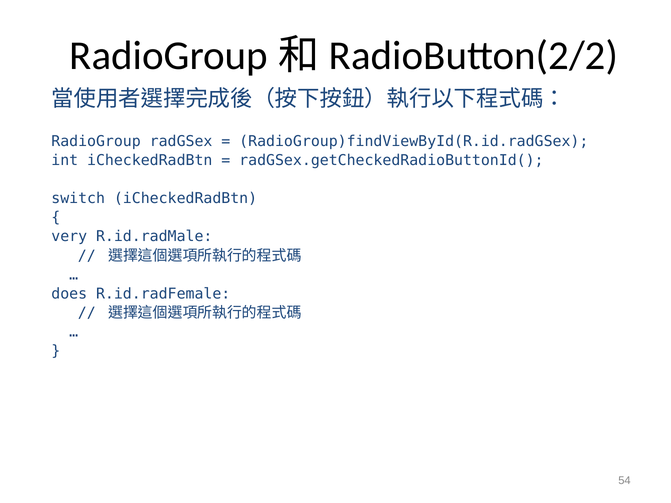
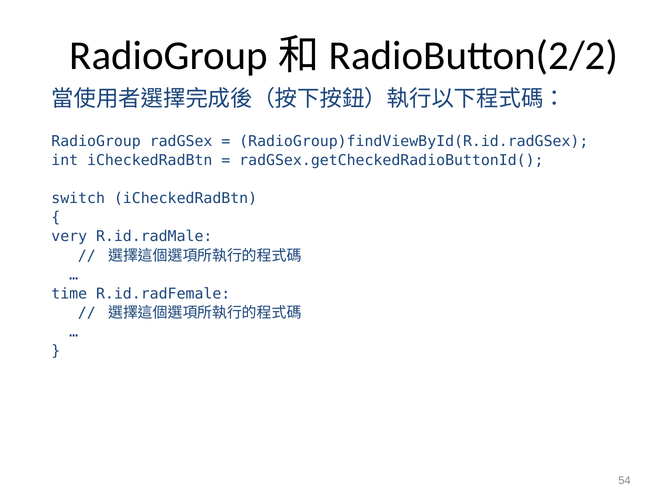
does: does -> time
